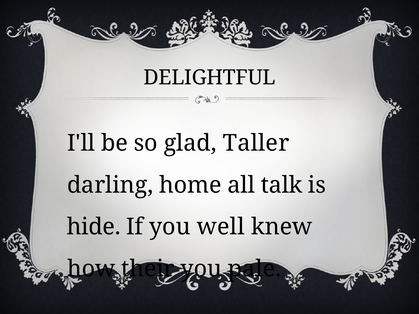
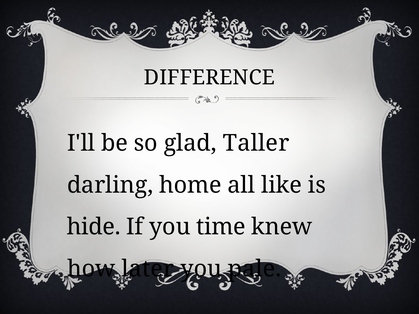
DELIGHTFUL: DELIGHTFUL -> DIFFERENCE
talk: talk -> like
well: well -> time
their: their -> later
